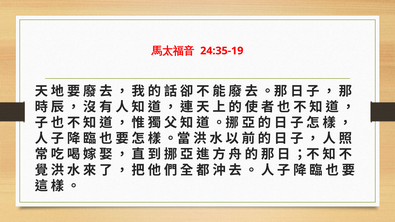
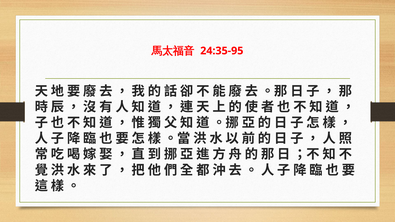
24:35-19: 24:35-19 -> 24:35-95
